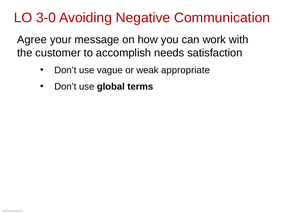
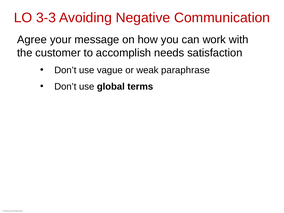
3-0: 3-0 -> 3-3
appropriate: appropriate -> paraphrase
